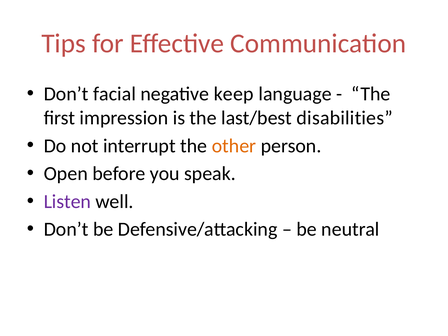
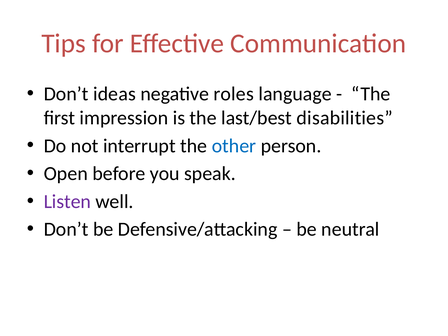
facial: facial -> ideas
keep: keep -> roles
other colour: orange -> blue
